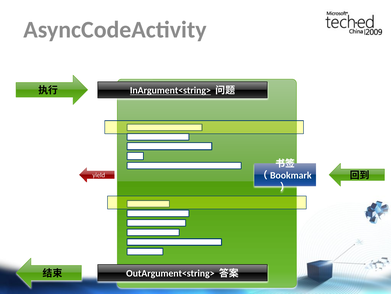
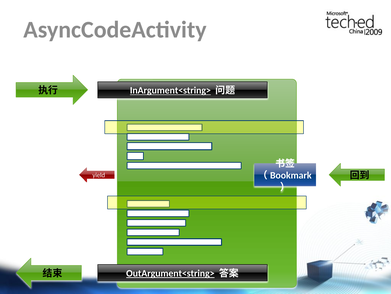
OutArgument<string> underline: none -> present
